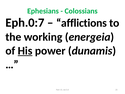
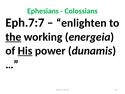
Eph.0:7: Eph.0:7 -> Eph.7:7
afflictions: afflictions -> enlighten
the underline: none -> present
